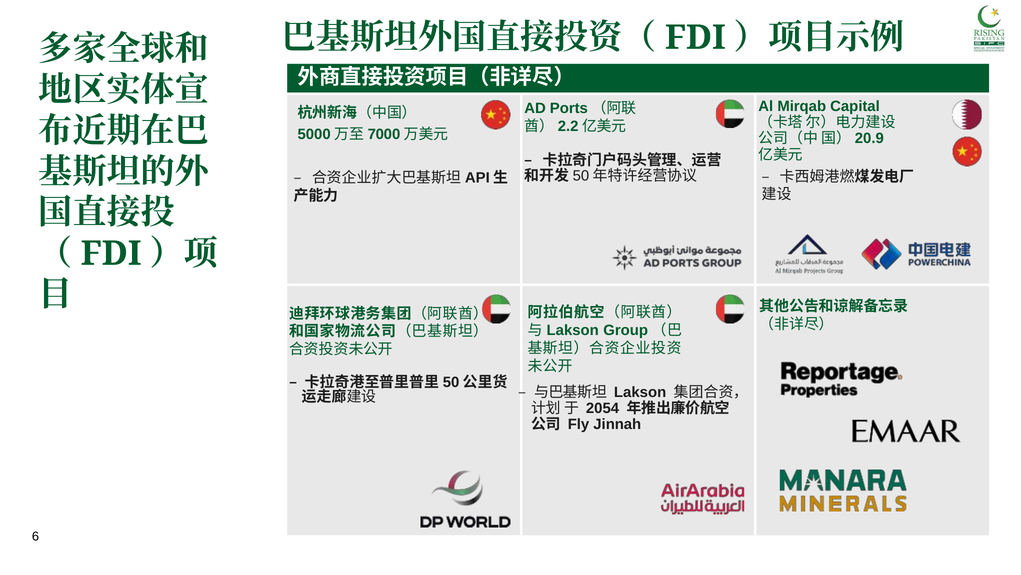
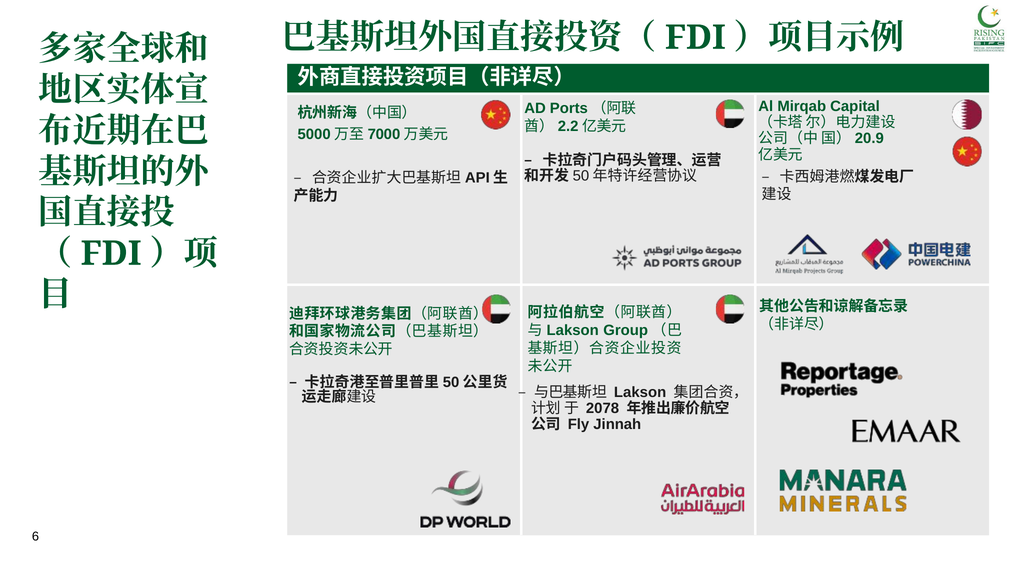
2054: 2054 -> 2078
